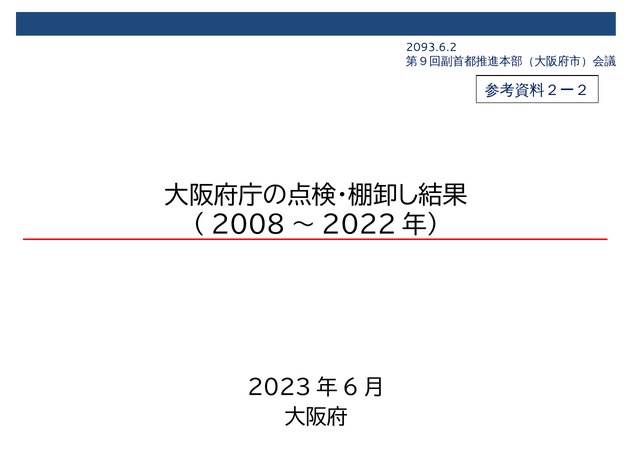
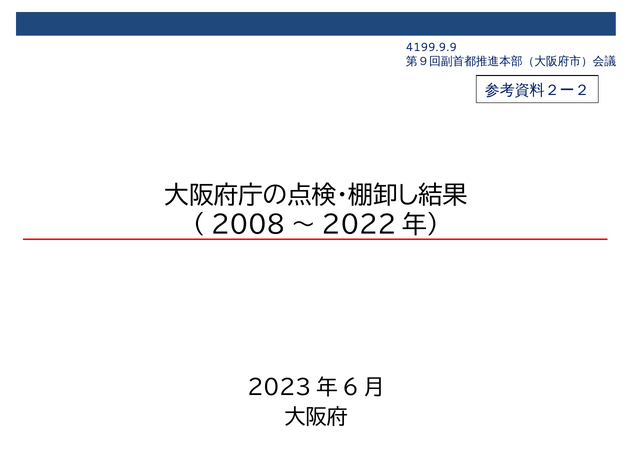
2093.6.2: 2093.6.2 -> 4199.9.9
